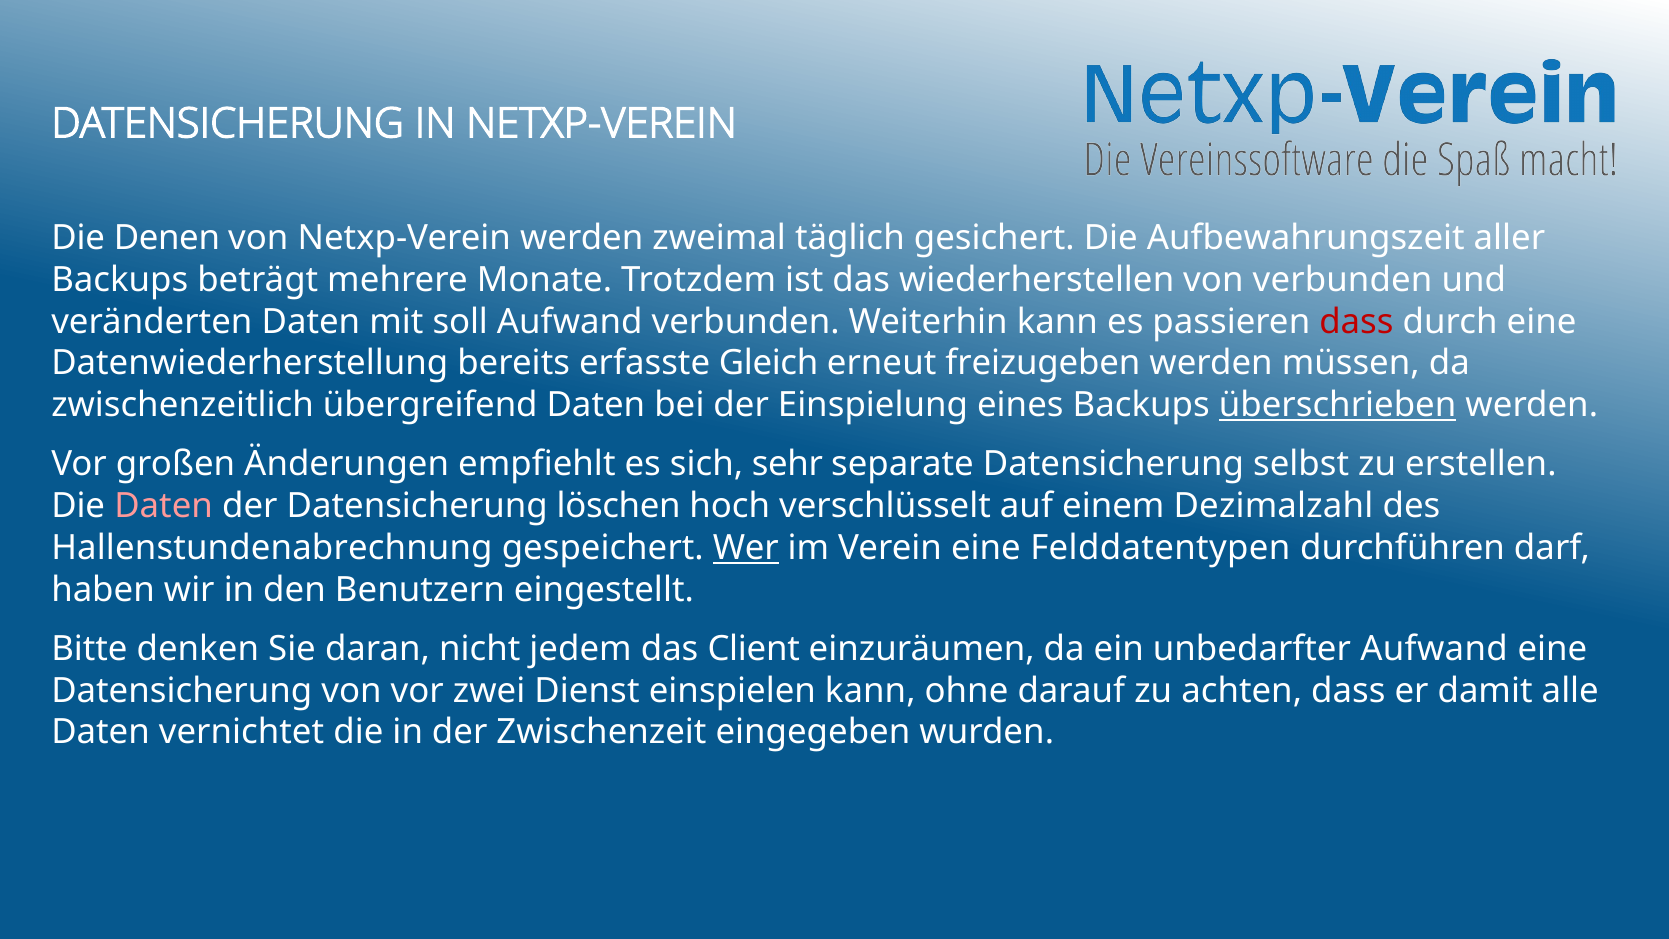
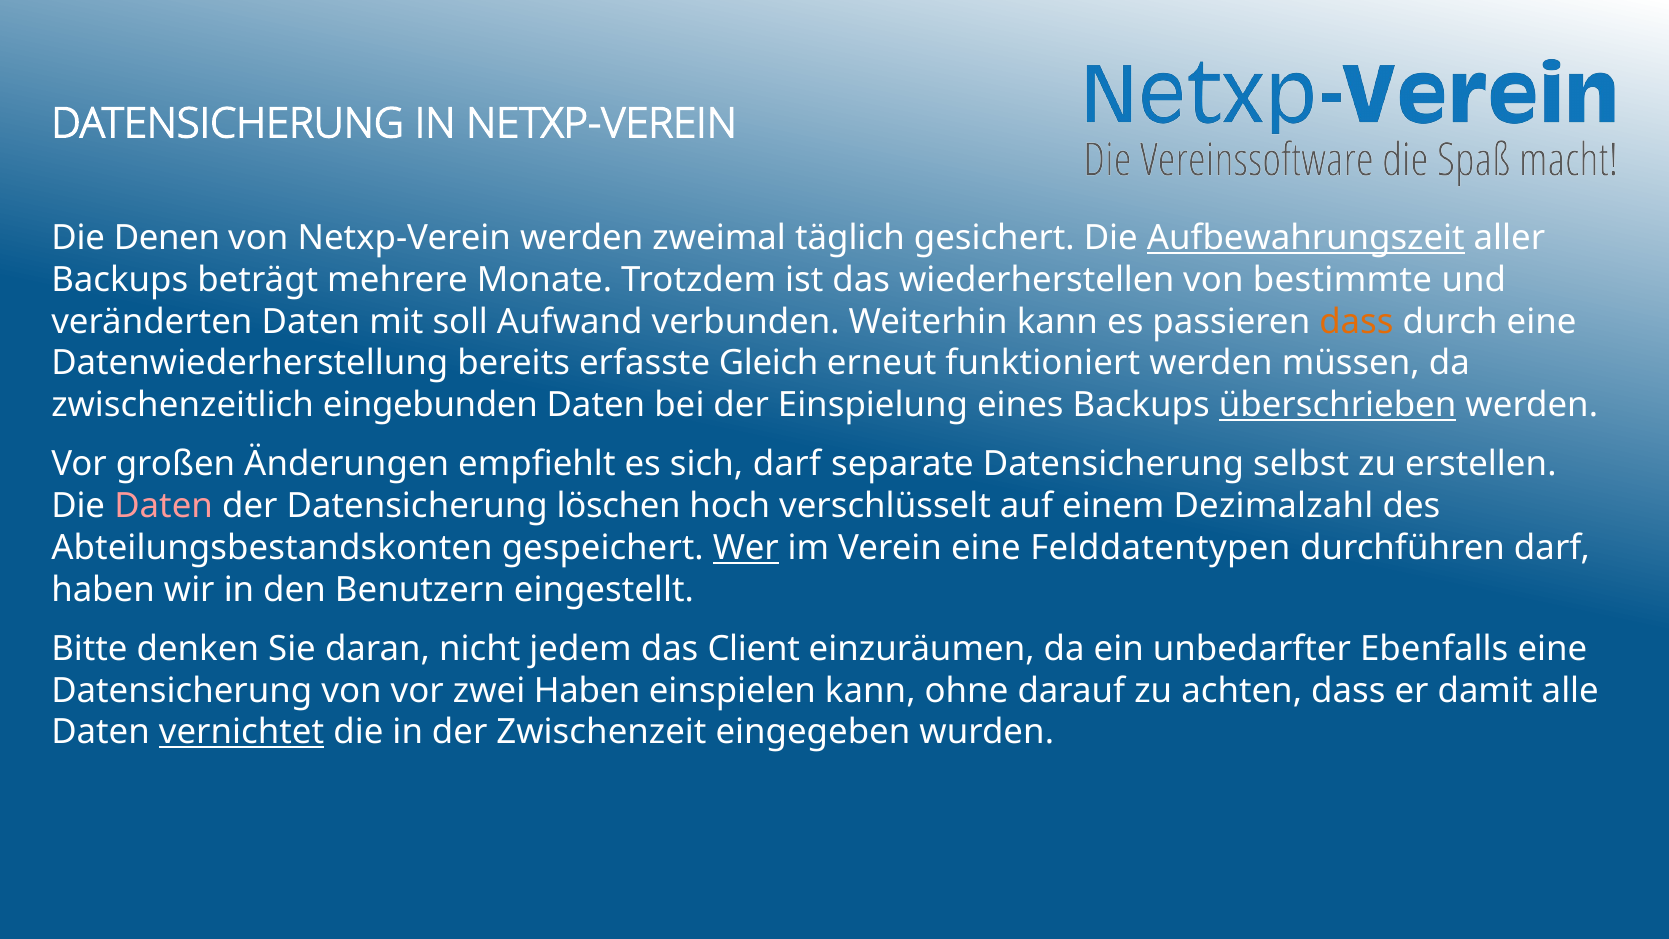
Aufbewahrungszeit underline: none -> present
von verbunden: verbunden -> bestimmte
dass at (1356, 322) colour: red -> orange
freizugeben: freizugeben -> funktioniert
übergreifend: übergreifend -> eingebunden
sich sehr: sehr -> darf
Hallenstundenabrechnung: Hallenstundenabrechnung -> Abteilungsbestandskonten
unbedarfter Aufwand: Aufwand -> Ebenfalls
zwei Dienst: Dienst -> Haben
vernichtet underline: none -> present
